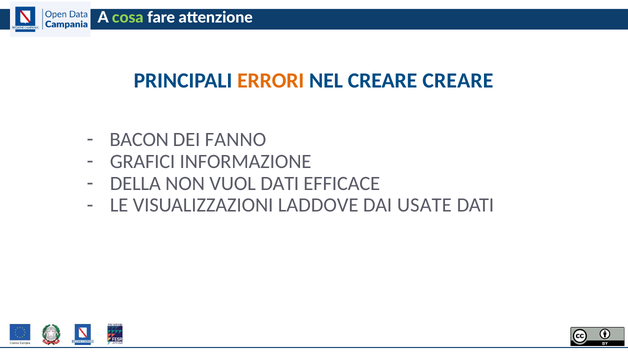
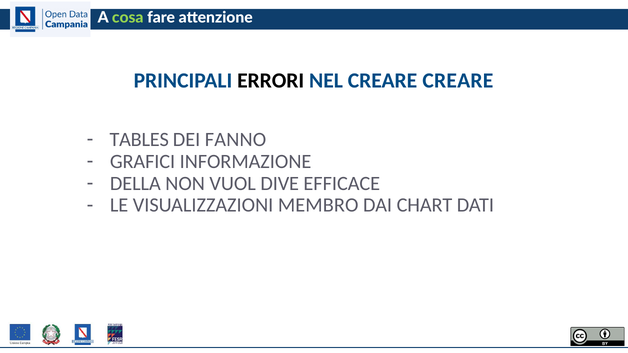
ERRORI colour: orange -> black
BACON: BACON -> TABLES
VUOL DATI: DATI -> DIVE
LADDOVE: LADDOVE -> MEMBRO
USATE: USATE -> CHART
